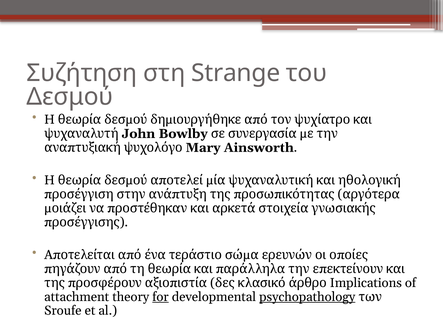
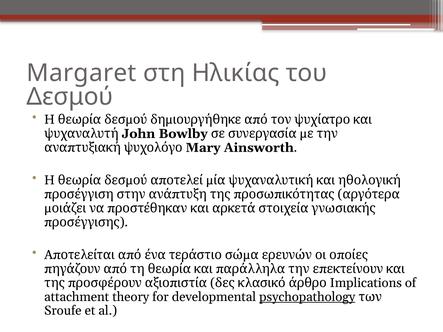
Συζήτηση: Συζήτηση -> Margaret
Strange: Strange -> Ηλικίας
for underline: present -> none
